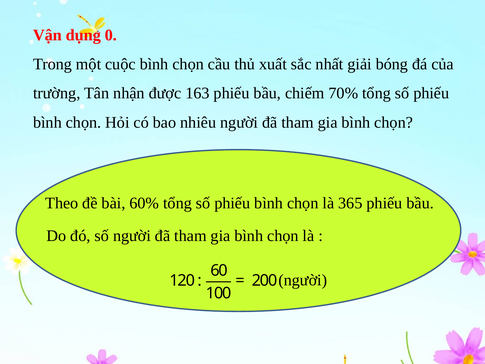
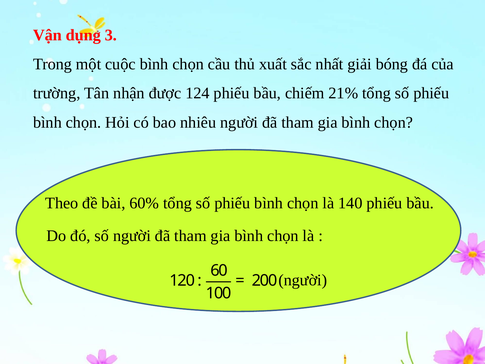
0: 0 -> 3
163: 163 -> 124
70%: 70% -> 21%
365: 365 -> 140
